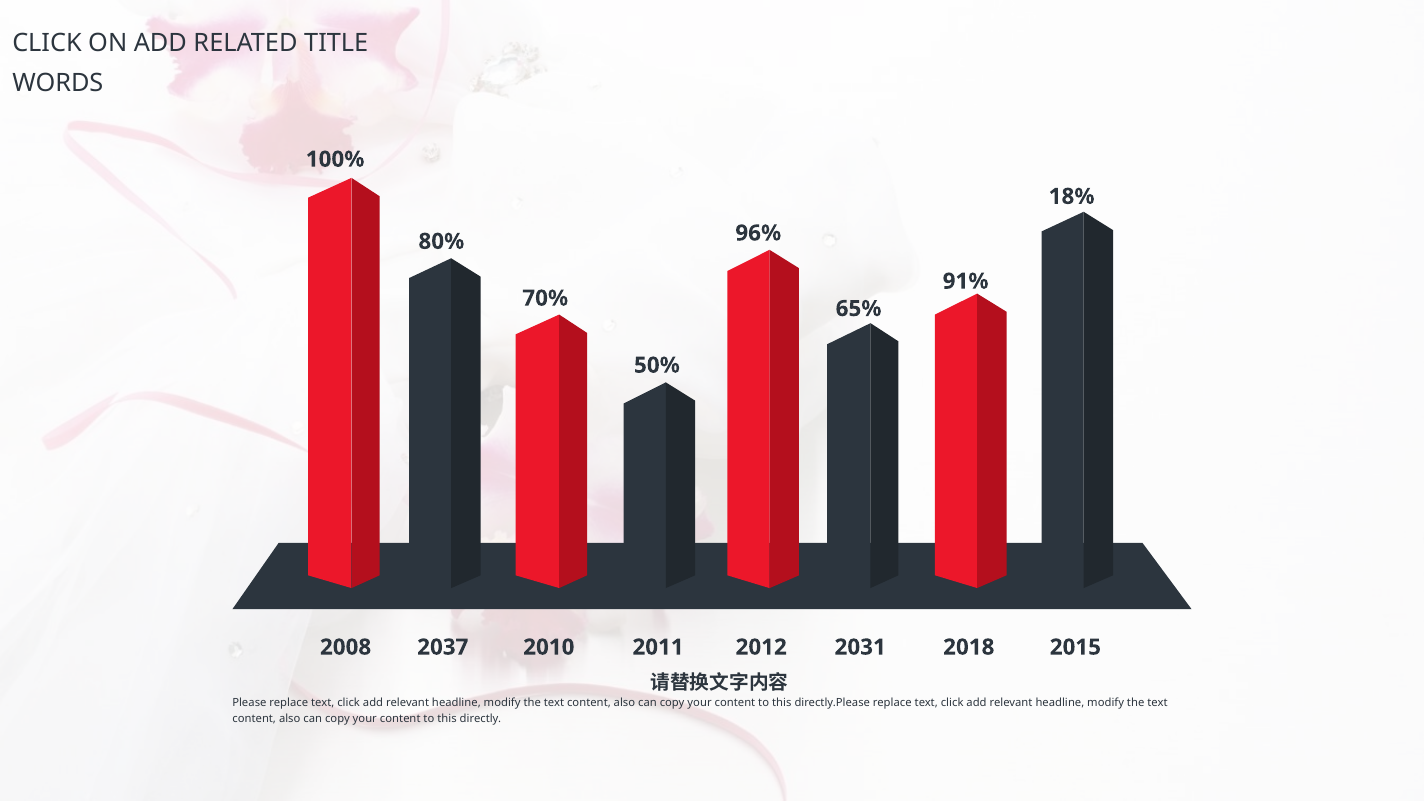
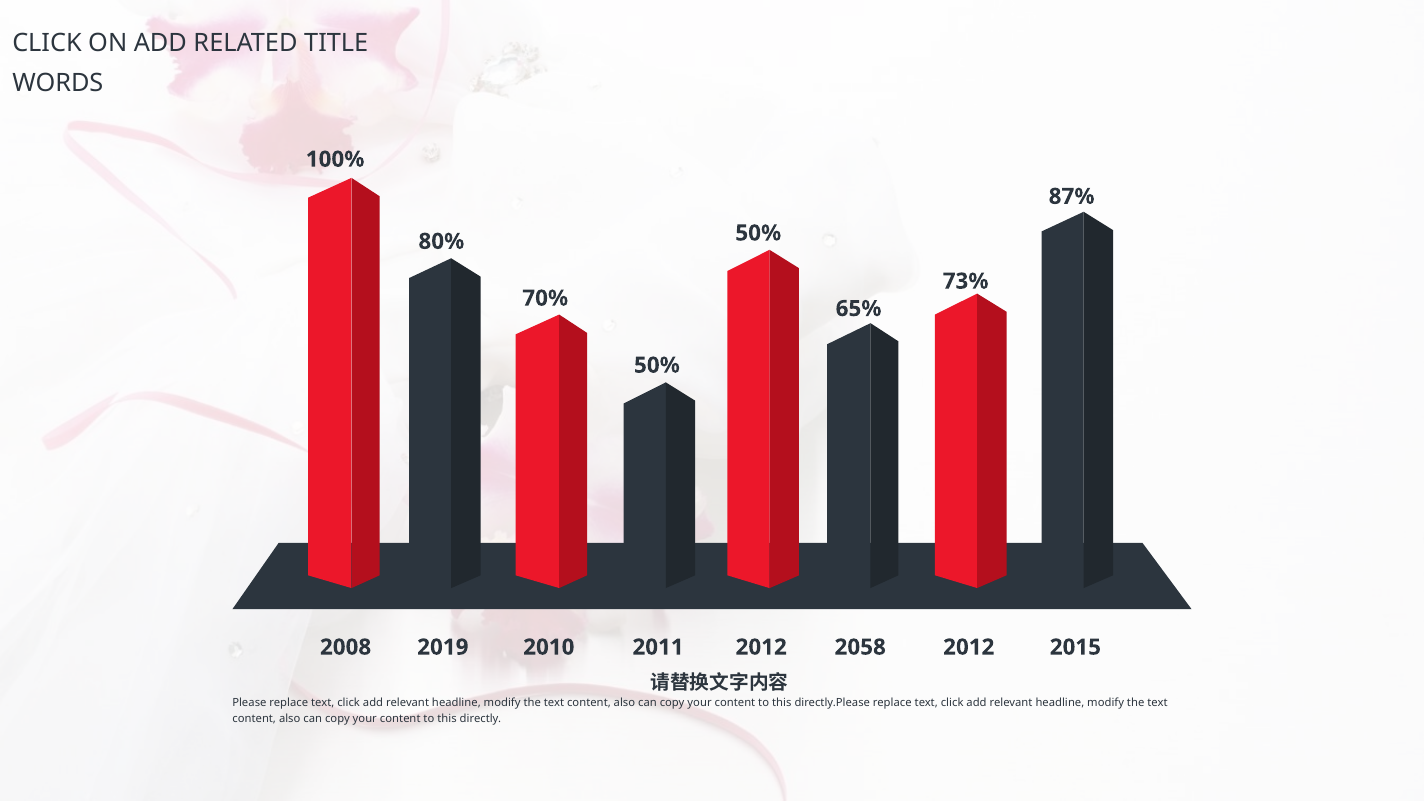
18%: 18% -> 87%
96% at (758, 233): 96% -> 50%
91%: 91% -> 73%
2037: 2037 -> 2019
2031: 2031 -> 2058
2018 at (969, 647): 2018 -> 2012
